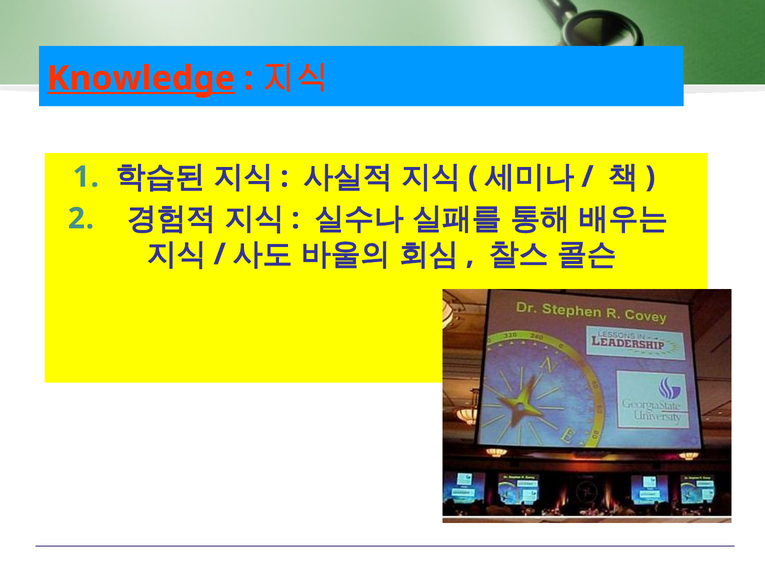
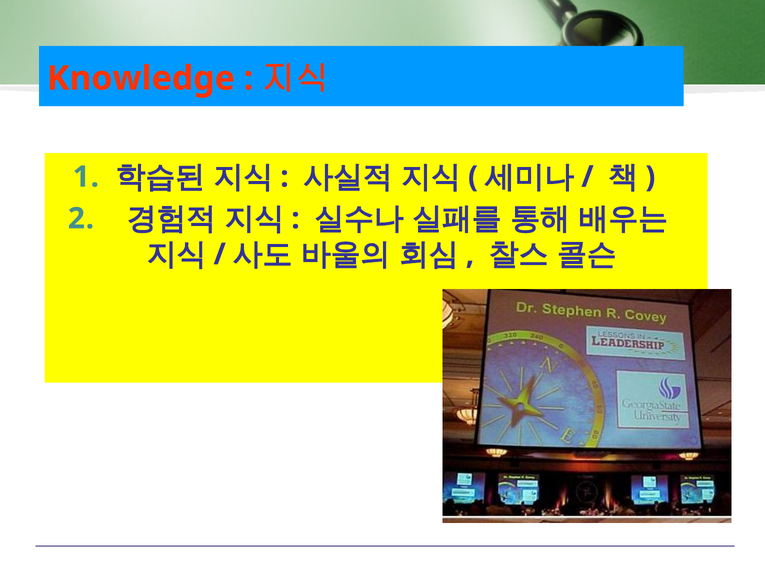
Knowledge underline: present -> none
